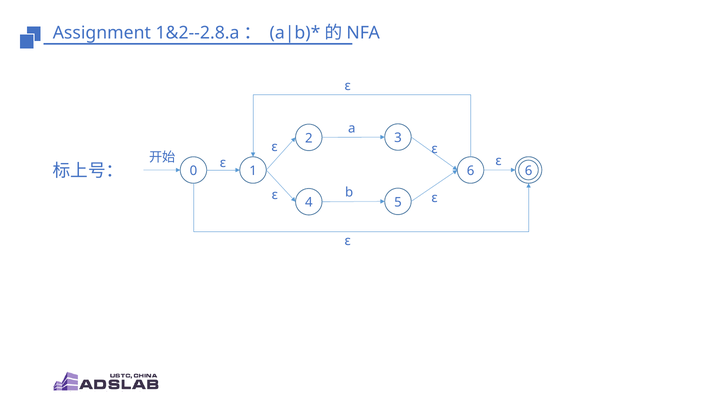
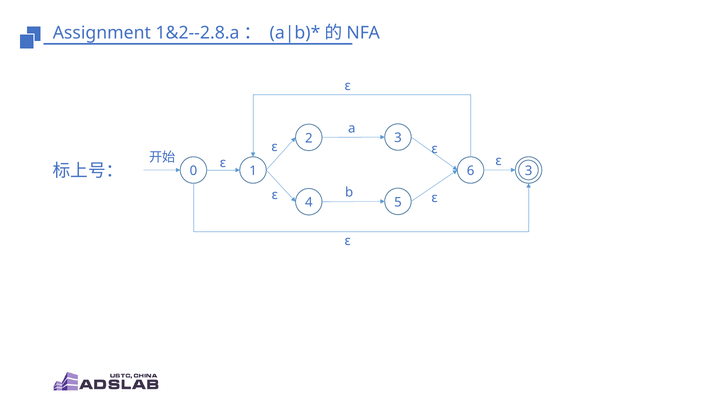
0 6: 6 -> 3
